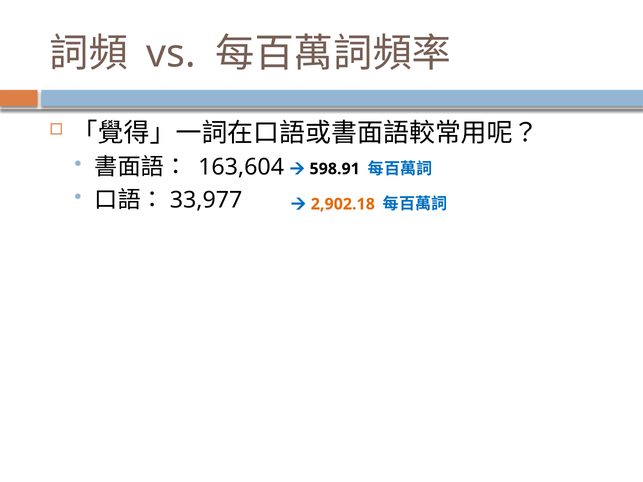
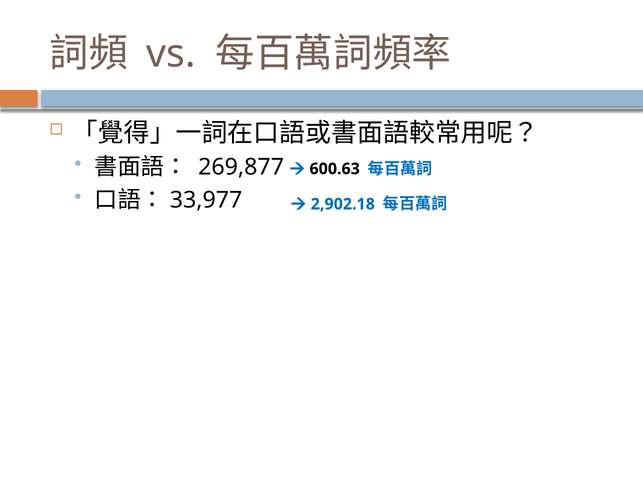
163,604: 163,604 -> 269,877
598.91: 598.91 -> 600.63
2,902.18 colour: orange -> blue
